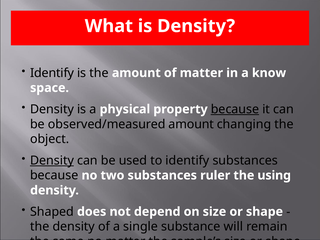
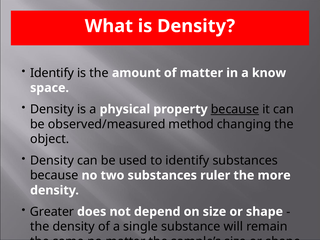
observed/measured amount: amount -> method
Density at (52, 160) underline: present -> none
using: using -> more
Shaped: Shaped -> Greater
